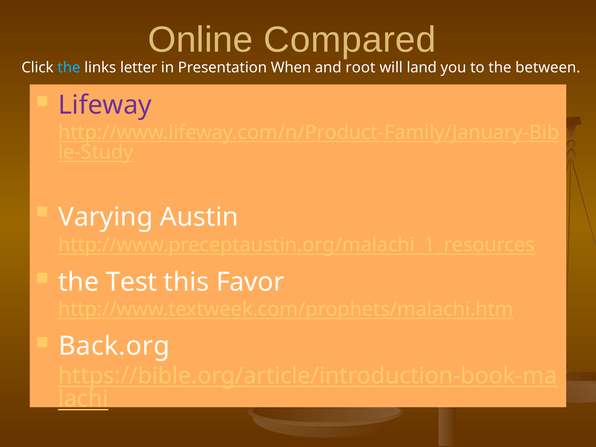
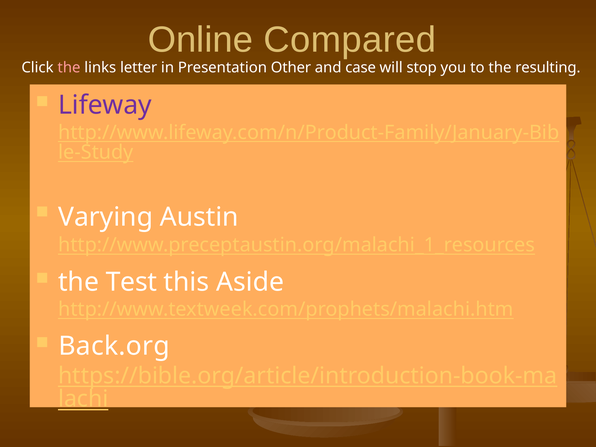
the at (69, 68) colour: light blue -> pink
When: When -> Other
root: root -> case
land: land -> stop
between: between -> resulting
Favor: Favor -> Aside
